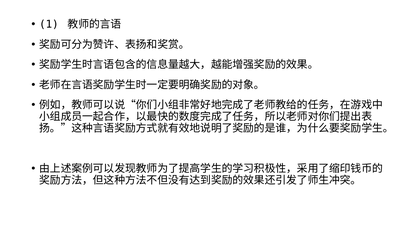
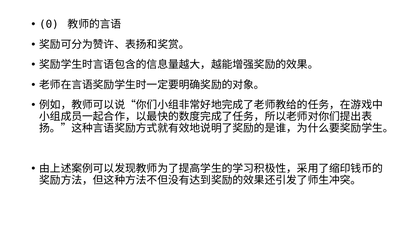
1: 1 -> 0
